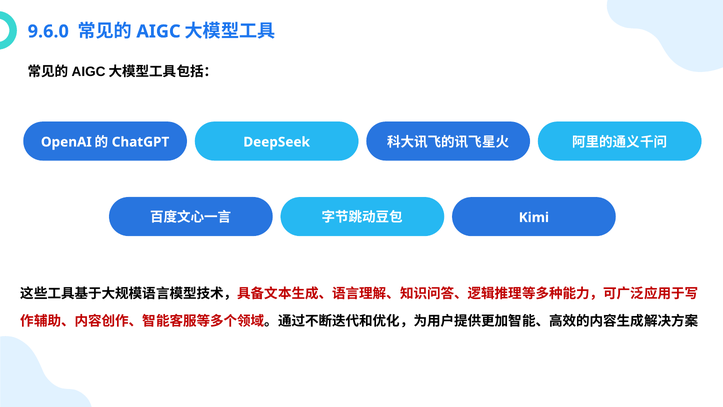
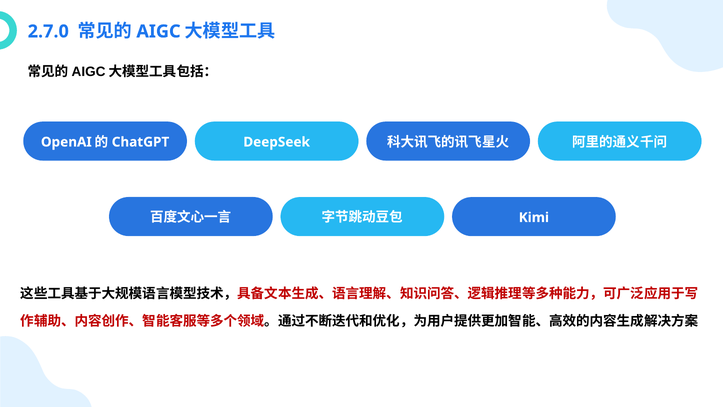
9.6.0: 9.6.0 -> 2.7.0
